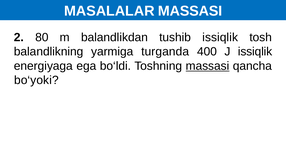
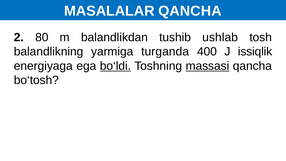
MASALALAR MASSASI: MASSASI -> QANCHA
tushib issiqlik: issiqlik -> ushlab
bo‘ldi underline: none -> present
bo‘yoki: bo‘yoki -> bo‘tosh
